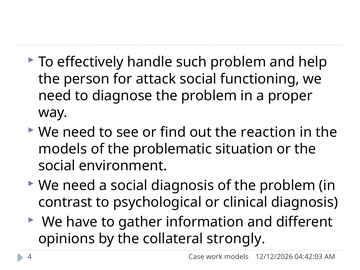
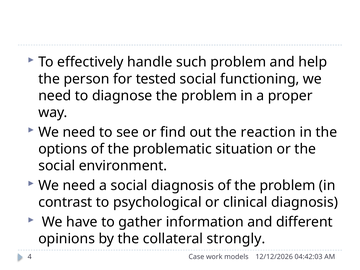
attack: attack -> tested
models at (63, 149): models -> options
